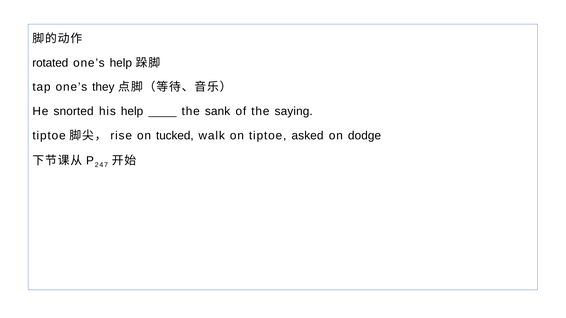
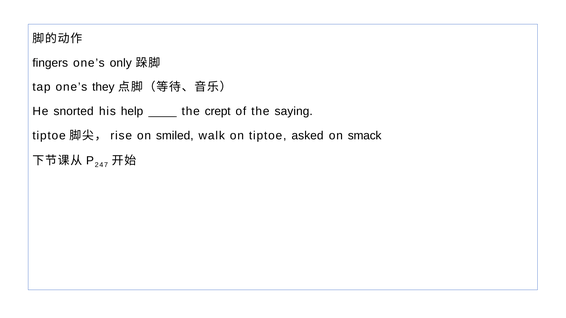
rotated: rotated -> fingers
one’s help: help -> only
sank: sank -> crept
tucked: tucked -> smiled
dodge: dodge -> smack
